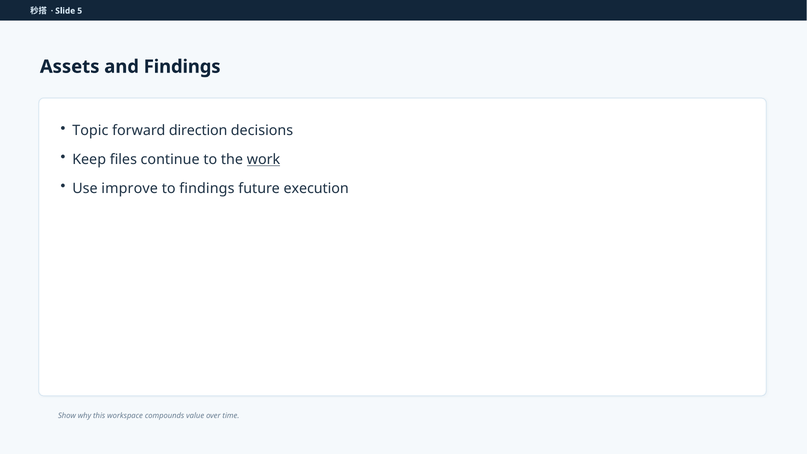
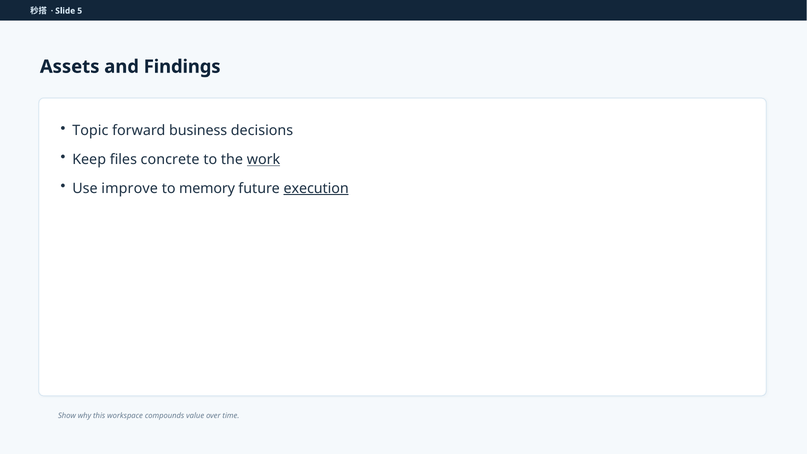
direction: direction -> business
continue: continue -> concrete
to findings: findings -> memory
execution underline: none -> present
